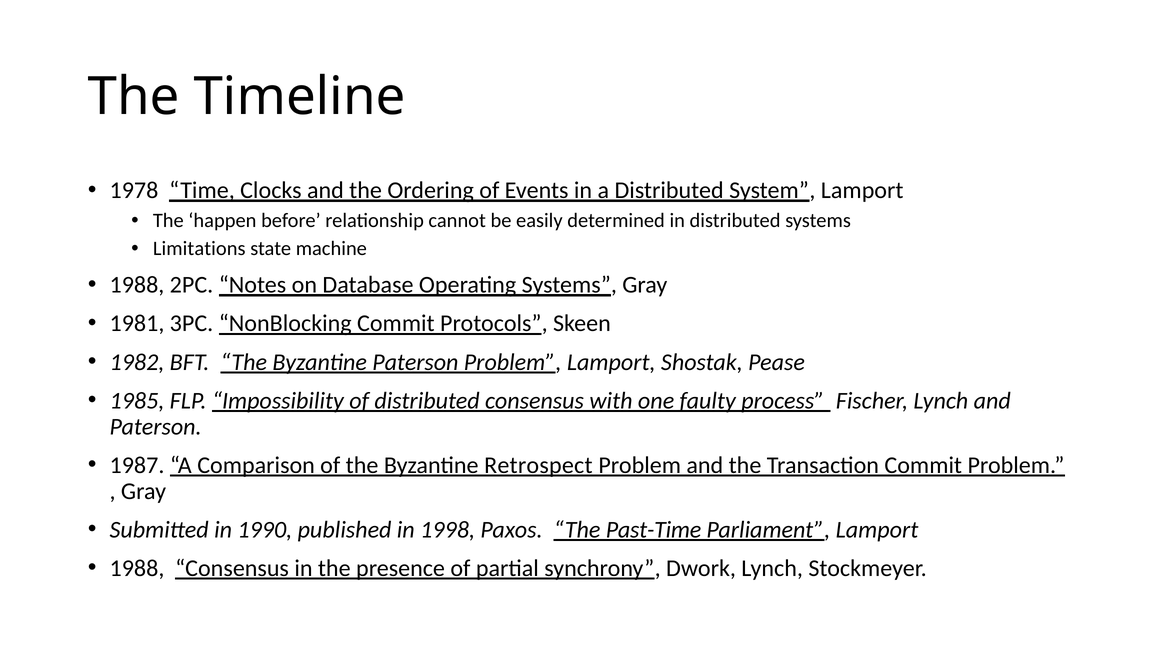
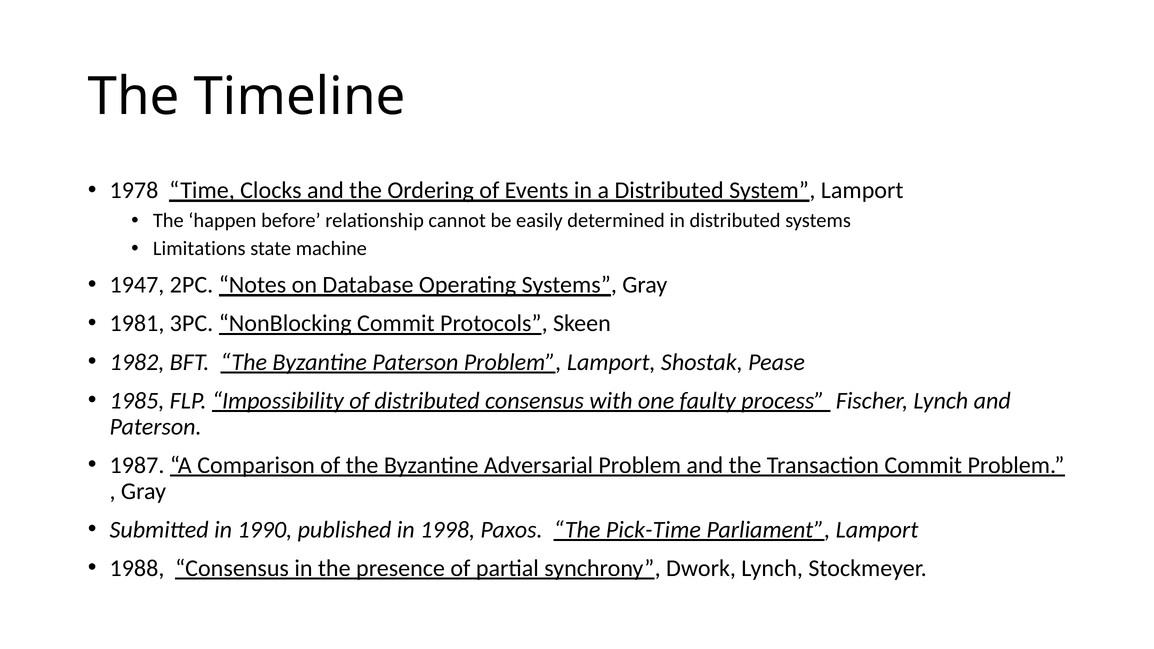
1988 at (137, 285): 1988 -> 1947
Retrospect: Retrospect -> Adversarial
Past-Time: Past-Time -> Pick-Time
